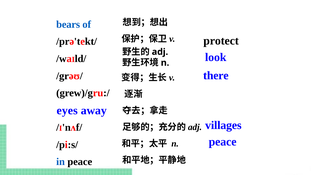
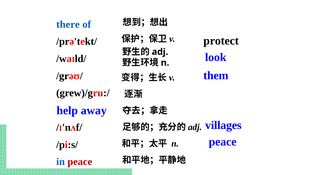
bears: bears -> there
there: there -> them
eyes: eyes -> help
peace at (80, 162) colour: black -> red
